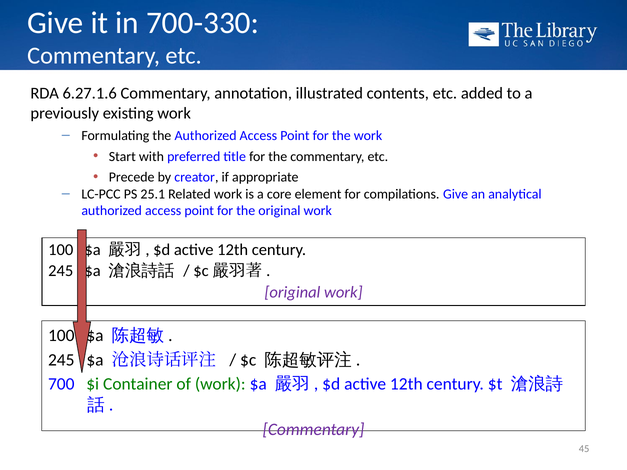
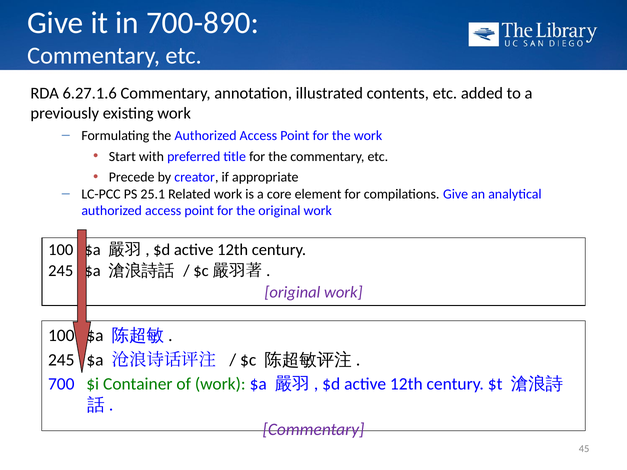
700-330: 700-330 -> 700-890
